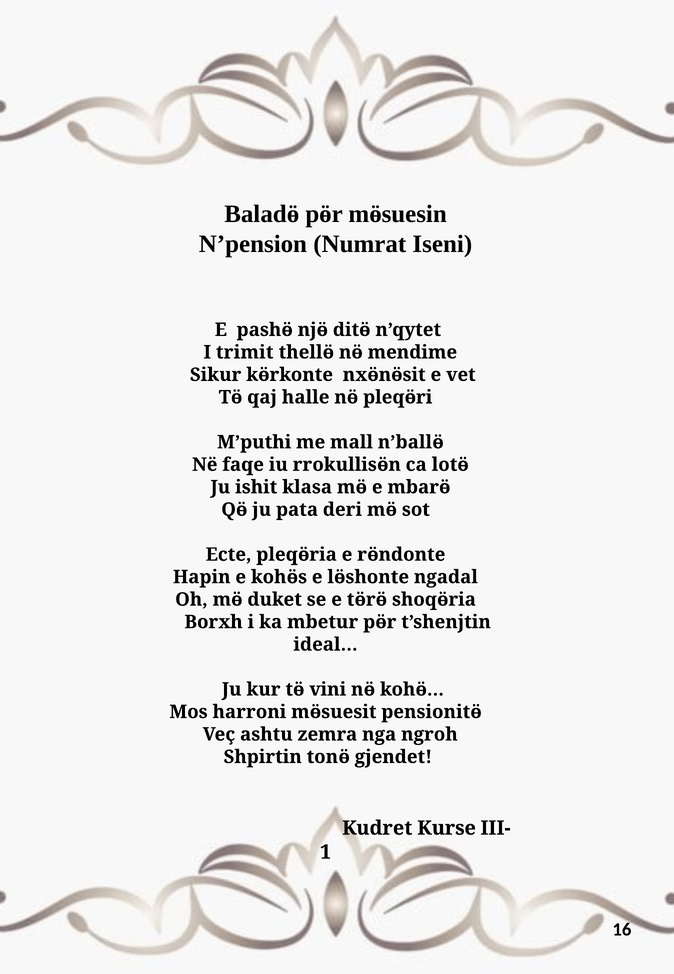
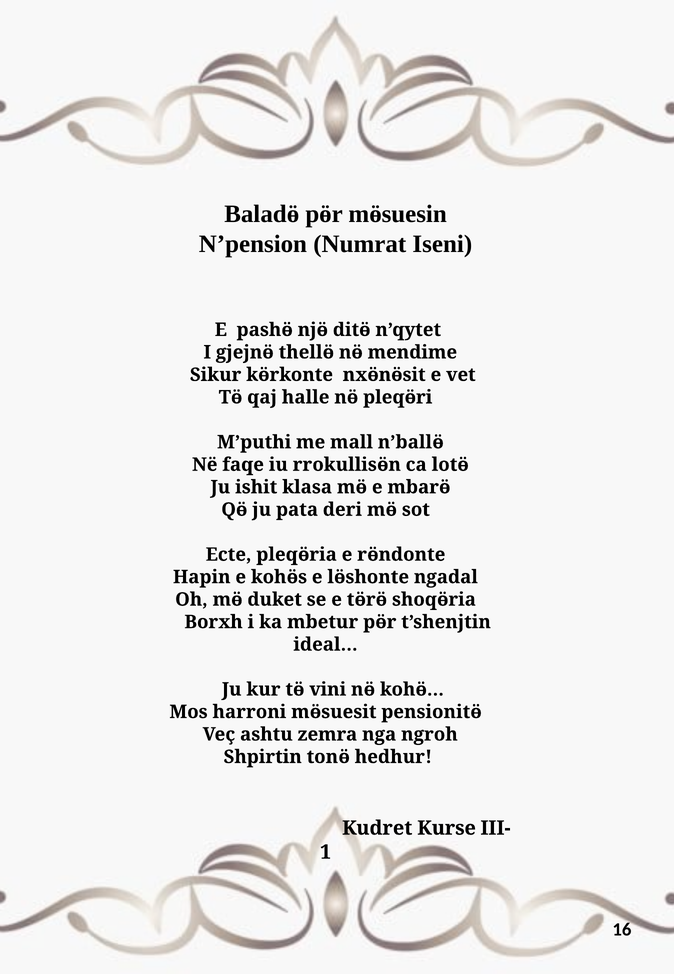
trimit: trimit -> gjejnӫ
gjendet: gjendet -> hedhur
